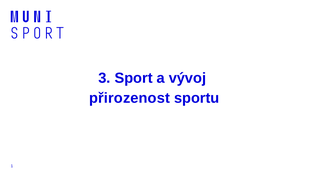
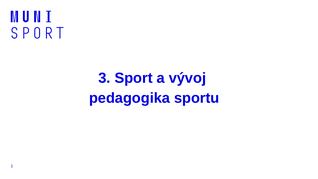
přirozenost: přirozenost -> pedagogika
